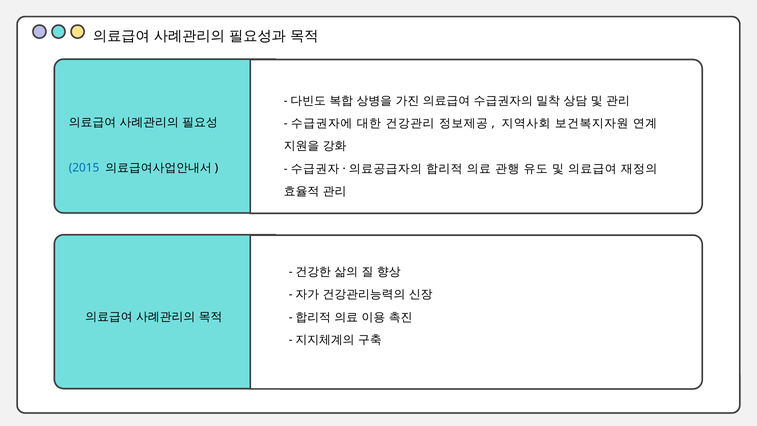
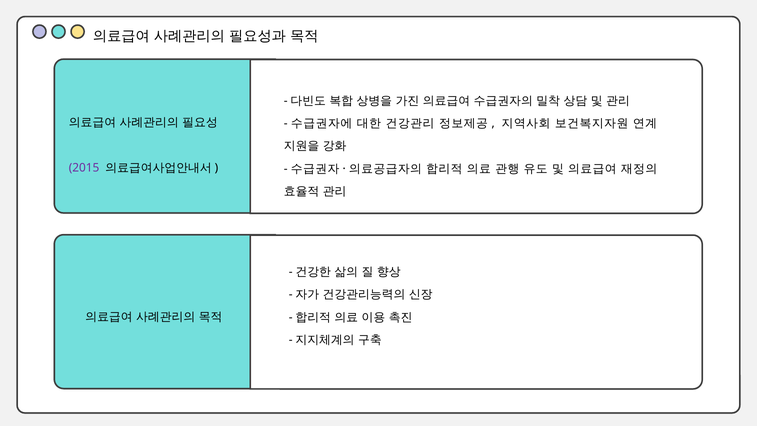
2015 colour: blue -> purple
